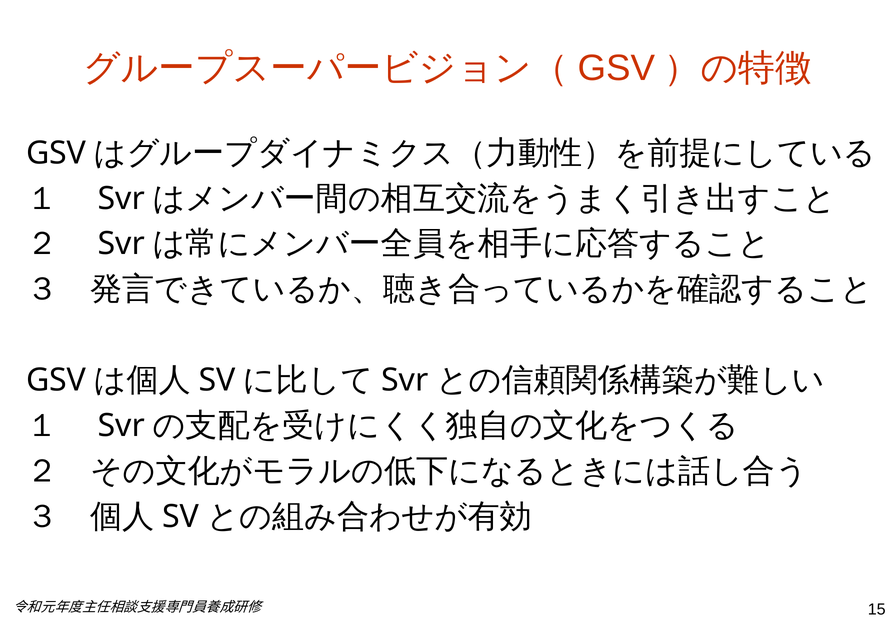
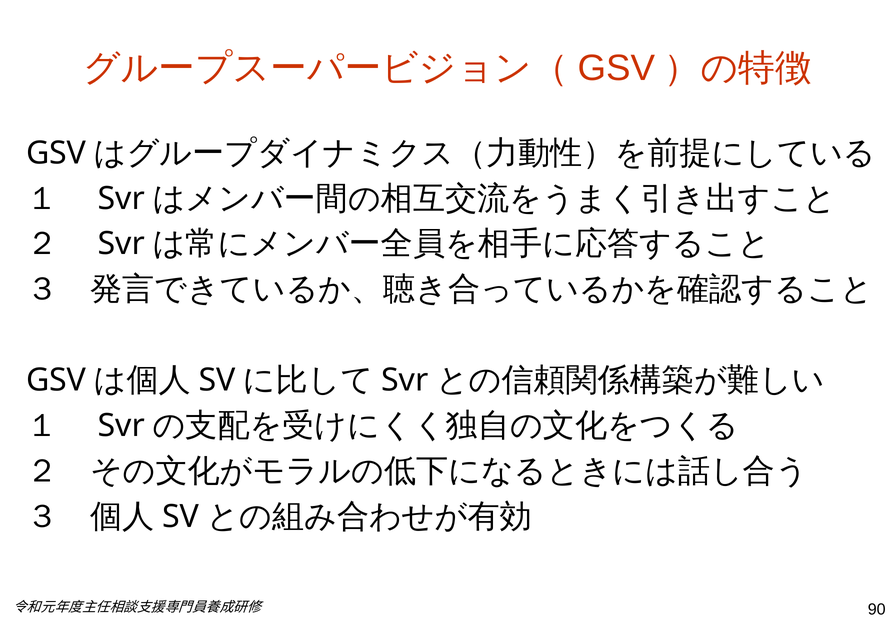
15: 15 -> 90
